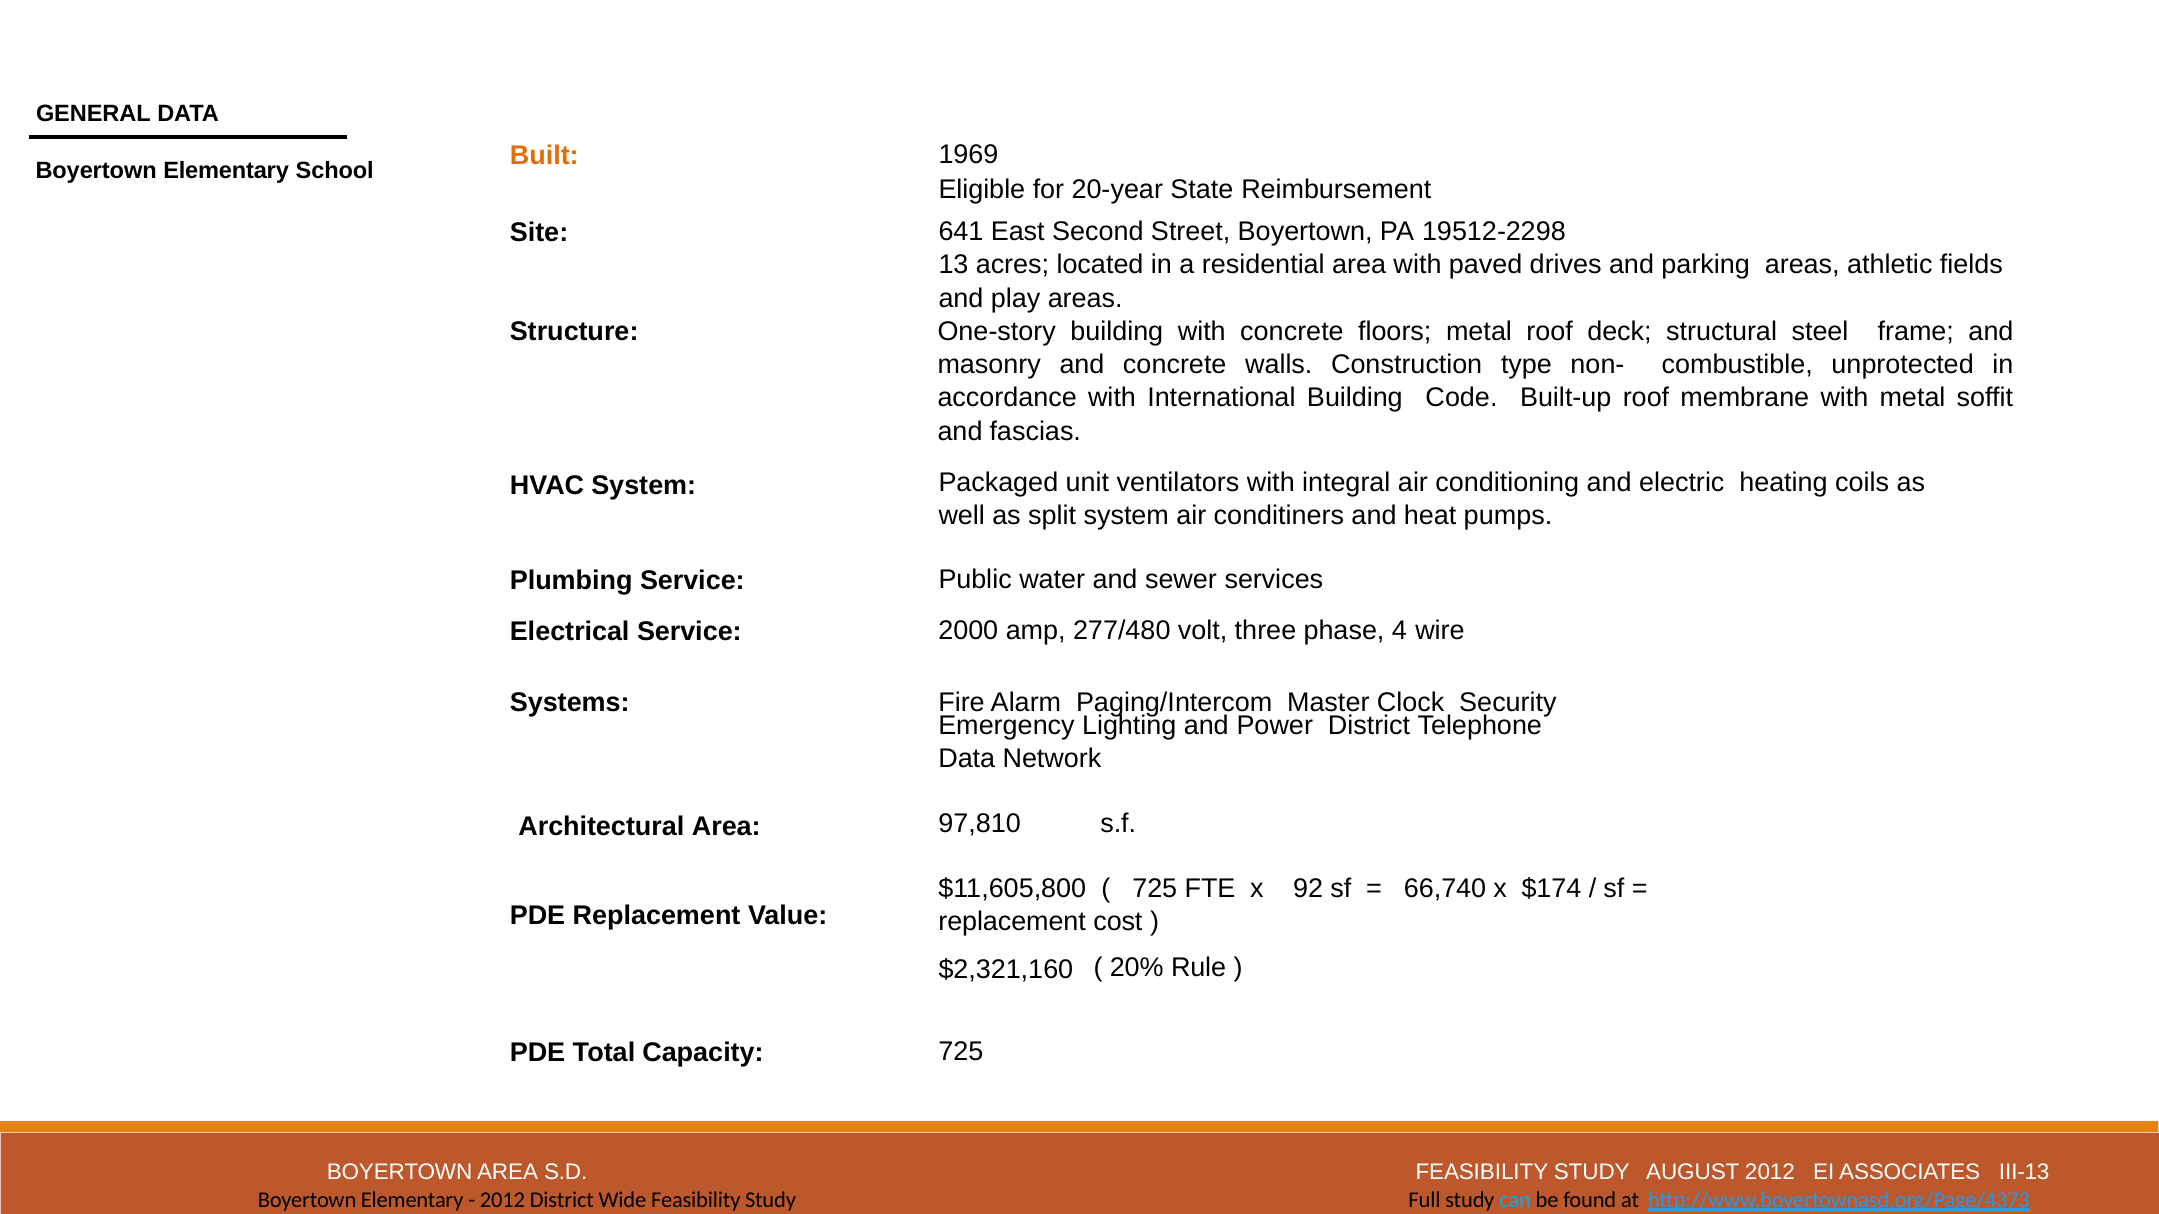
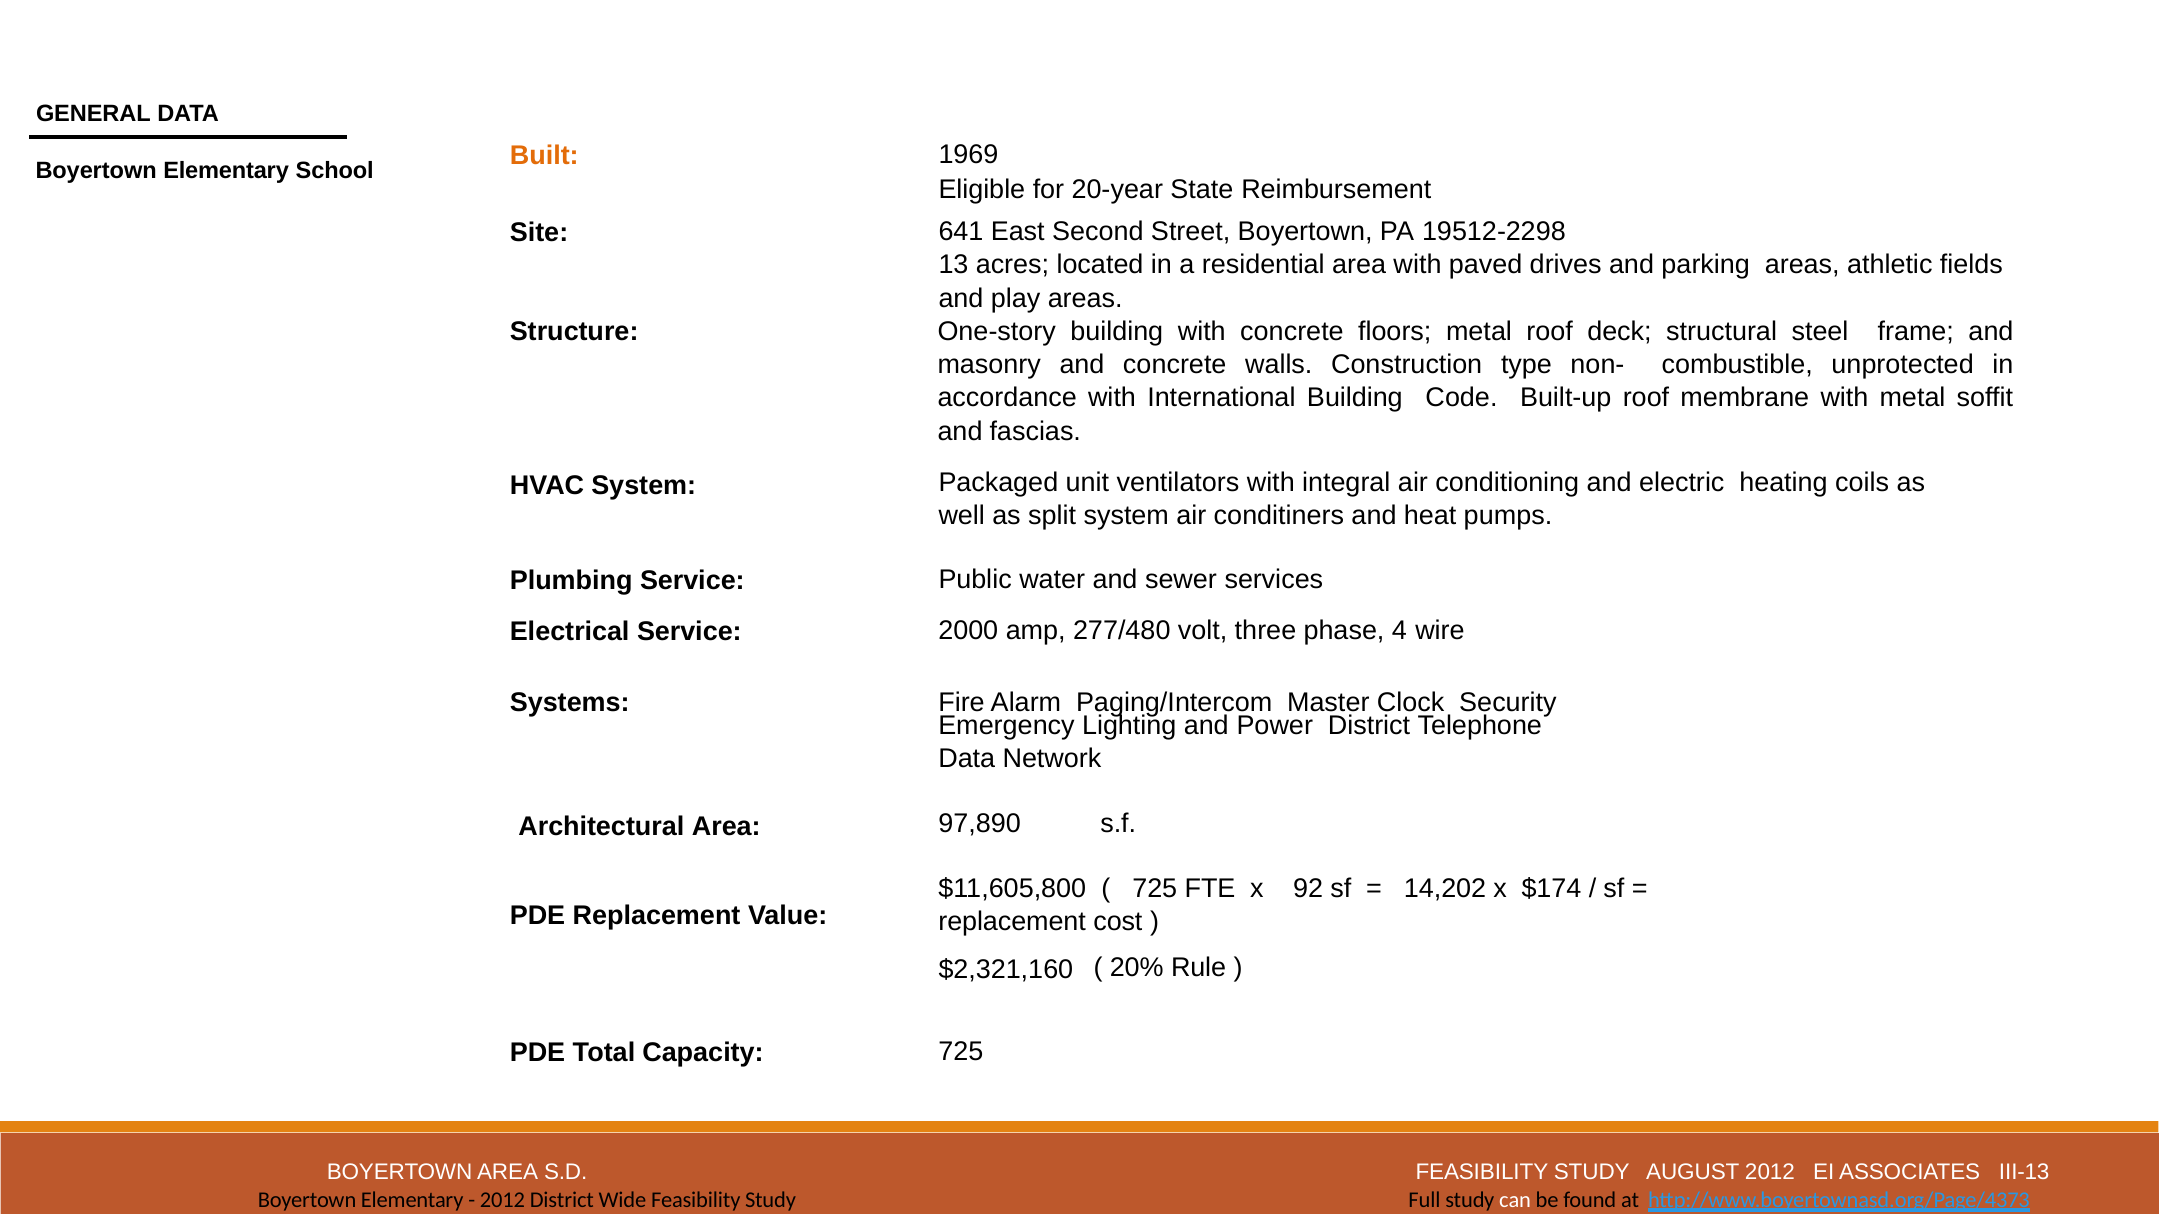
97,810: 97,810 -> 97,890
66,740: 66,740 -> 14,202
can colour: light blue -> white
